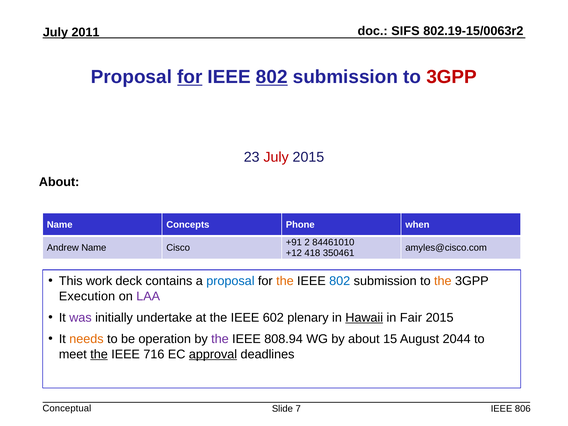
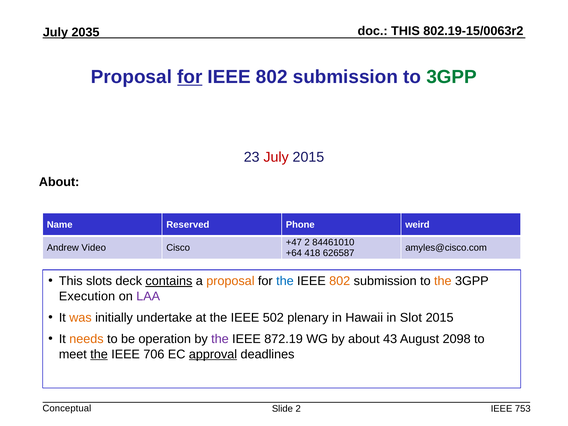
SIFS at (405, 31): SIFS -> THIS
2011: 2011 -> 2035
802 at (272, 77) underline: present -> none
3GPP at (452, 77) colour: red -> green
Concepts: Concepts -> Reserved
when: when -> weird
+91: +91 -> +47
Andrew Name: Name -> Video
+12: +12 -> +64
350461: 350461 -> 626587
work: work -> slots
contains underline: none -> present
proposal at (230, 281) colour: blue -> orange
the at (285, 281) colour: orange -> blue
802 at (340, 281) colour: blue -> orange
was colour: purple -> orange
602: 602 -> 502
Hawaii underline: present -> none
Fair: Fair -> Slot
808.94: 808.94 -> 872.19
15: 15 -> 43
2044: 2044 -> 2098
716: 716 -> 706
Slide 7: 7 -> 2
806: 806 -> 753
